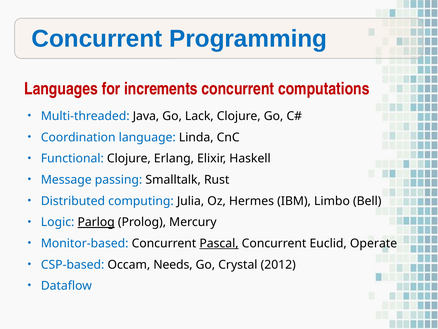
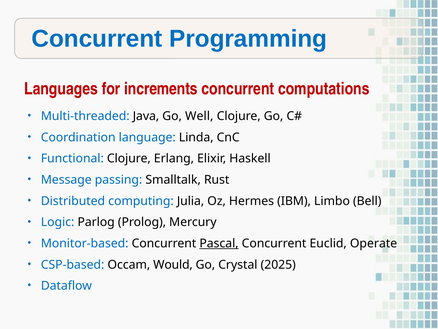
Lack: Lack -> Well
Parlog underline: present -> none
Needs: Needs -> Would
2012: 2012 -> 2025
